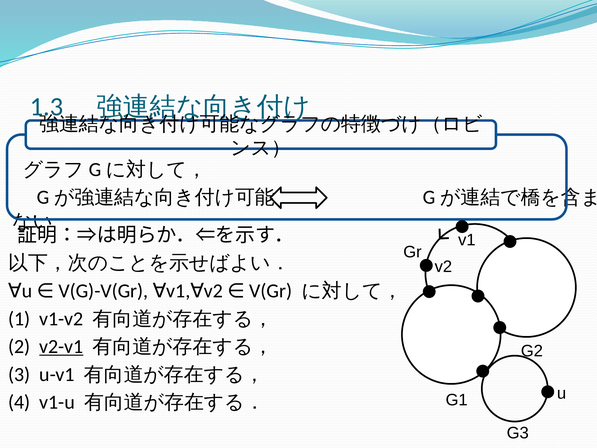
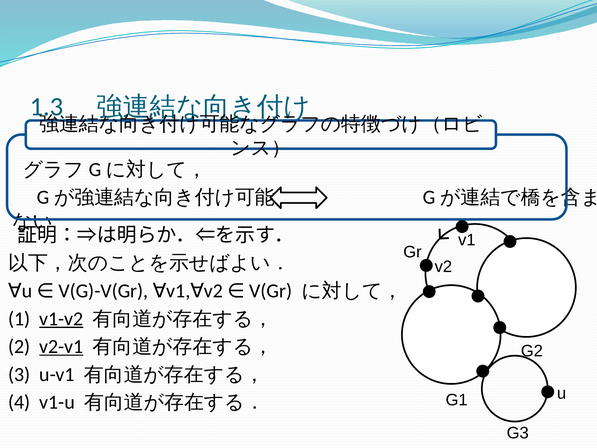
v1-v2 underline: none -> present
